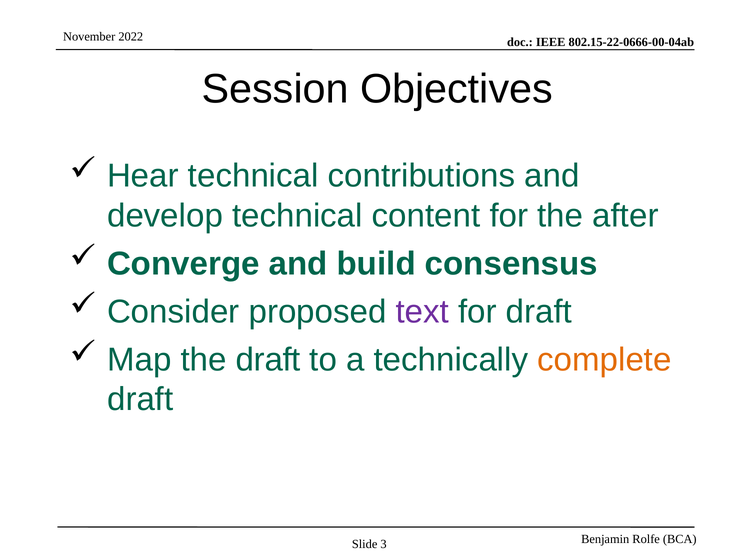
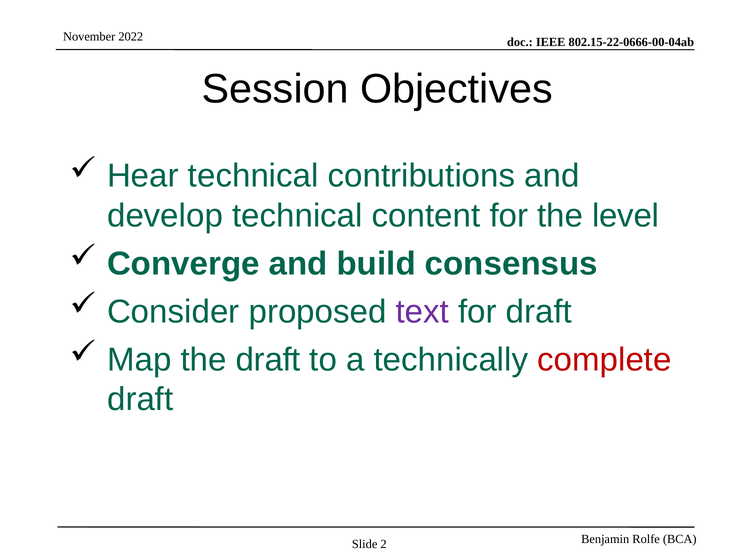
after: after -> level
complete colour: orange -> red
3: 3 -> 2
